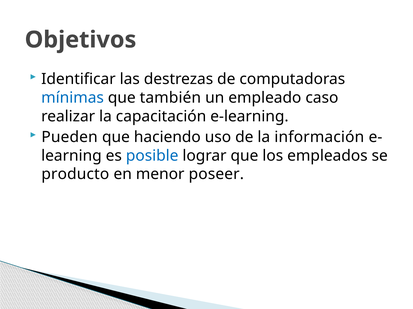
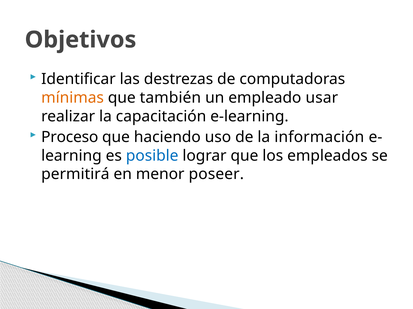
mínimas colour: blue -> orange
caso: caso -> usar
Pueden: Pueden -> Proceso
producto: producto -> permitirá
